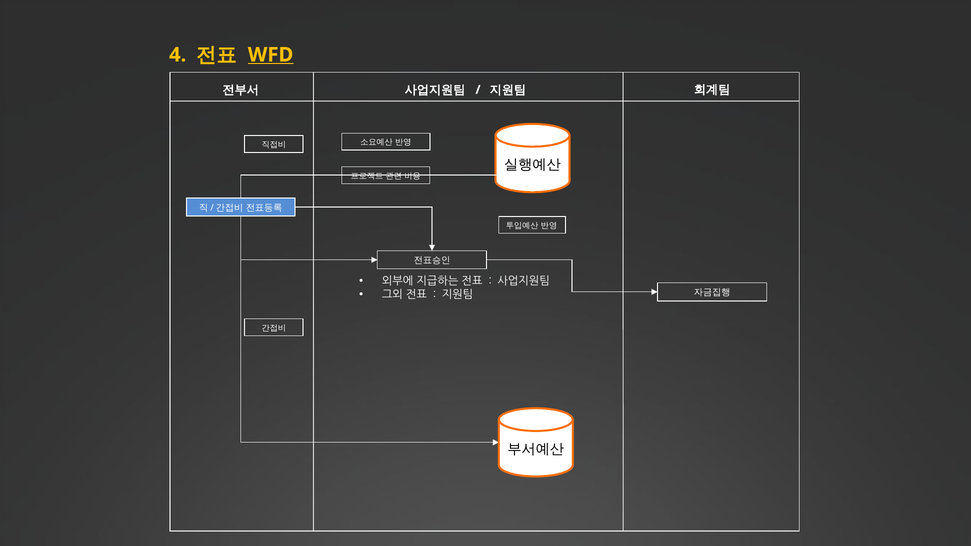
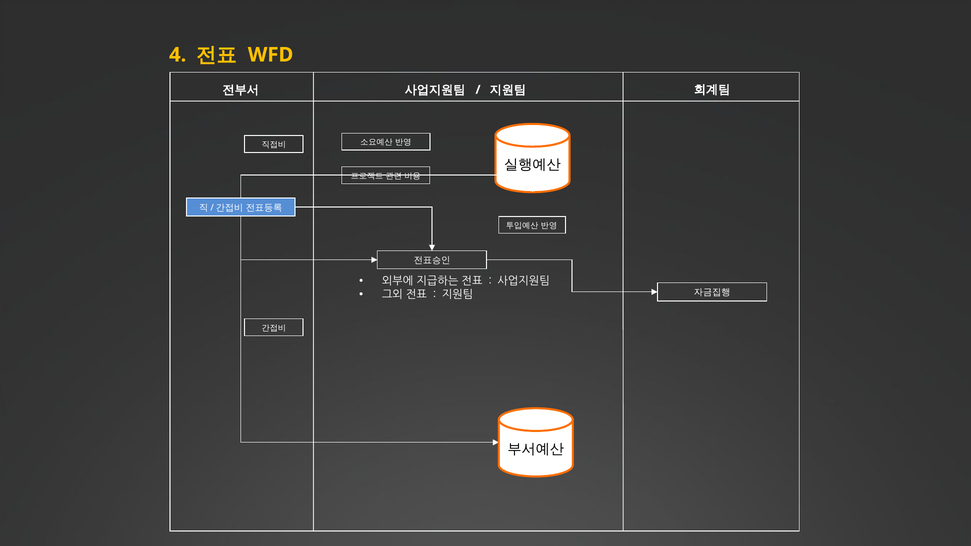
WFD underline: present -> none
